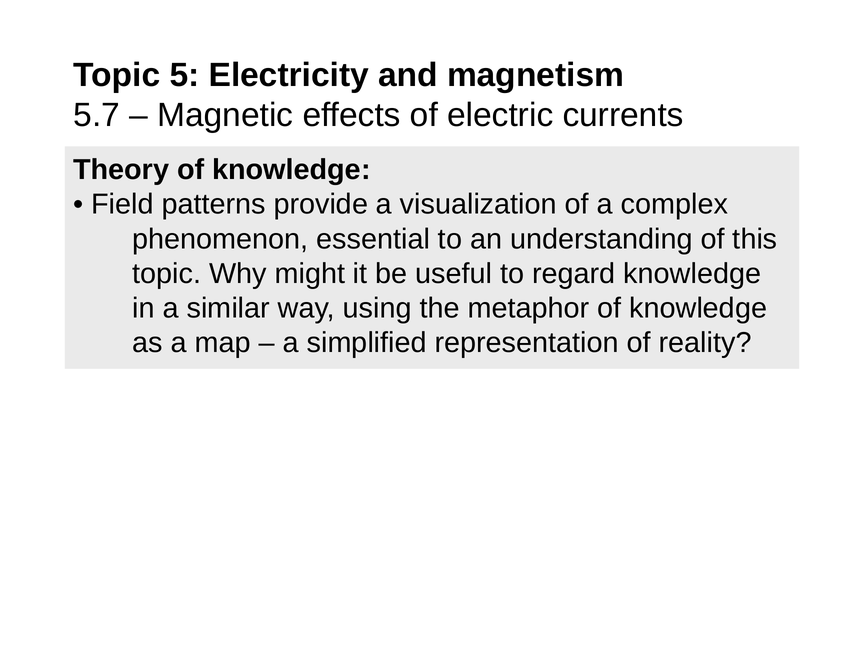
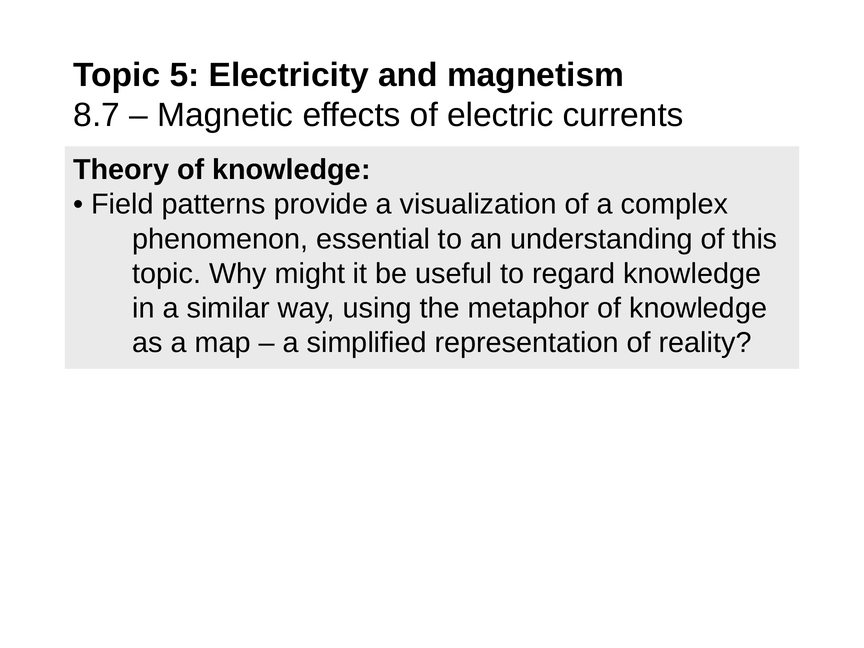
5.7: 5.7 -> 8.7
